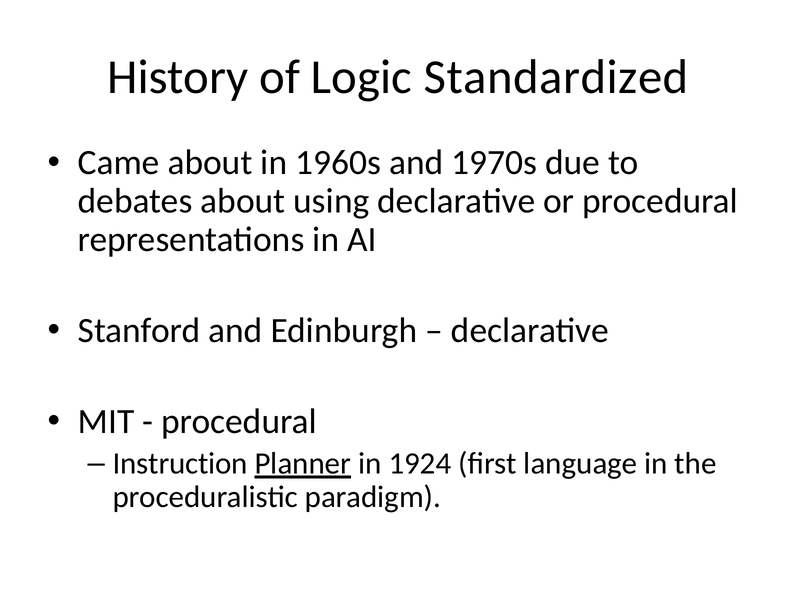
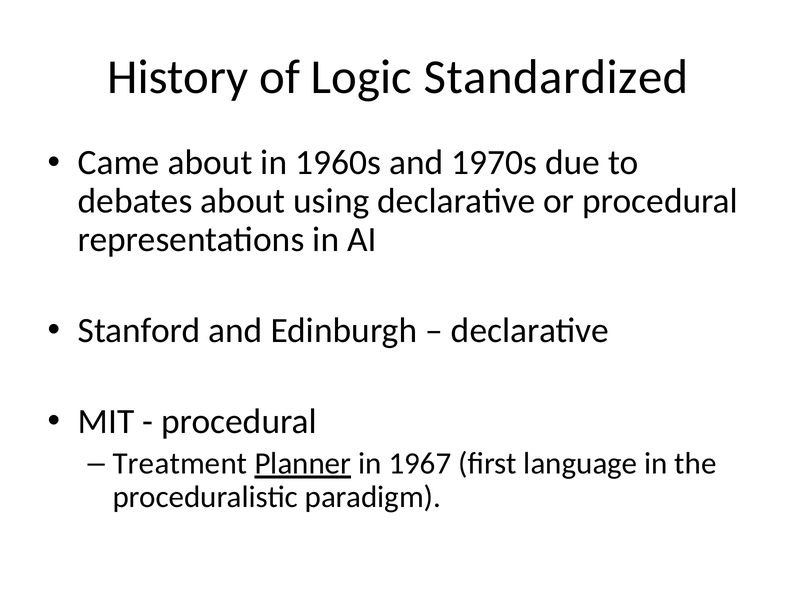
Instruction: Instruction -> Treatment
1924: 1924 -> 1967
